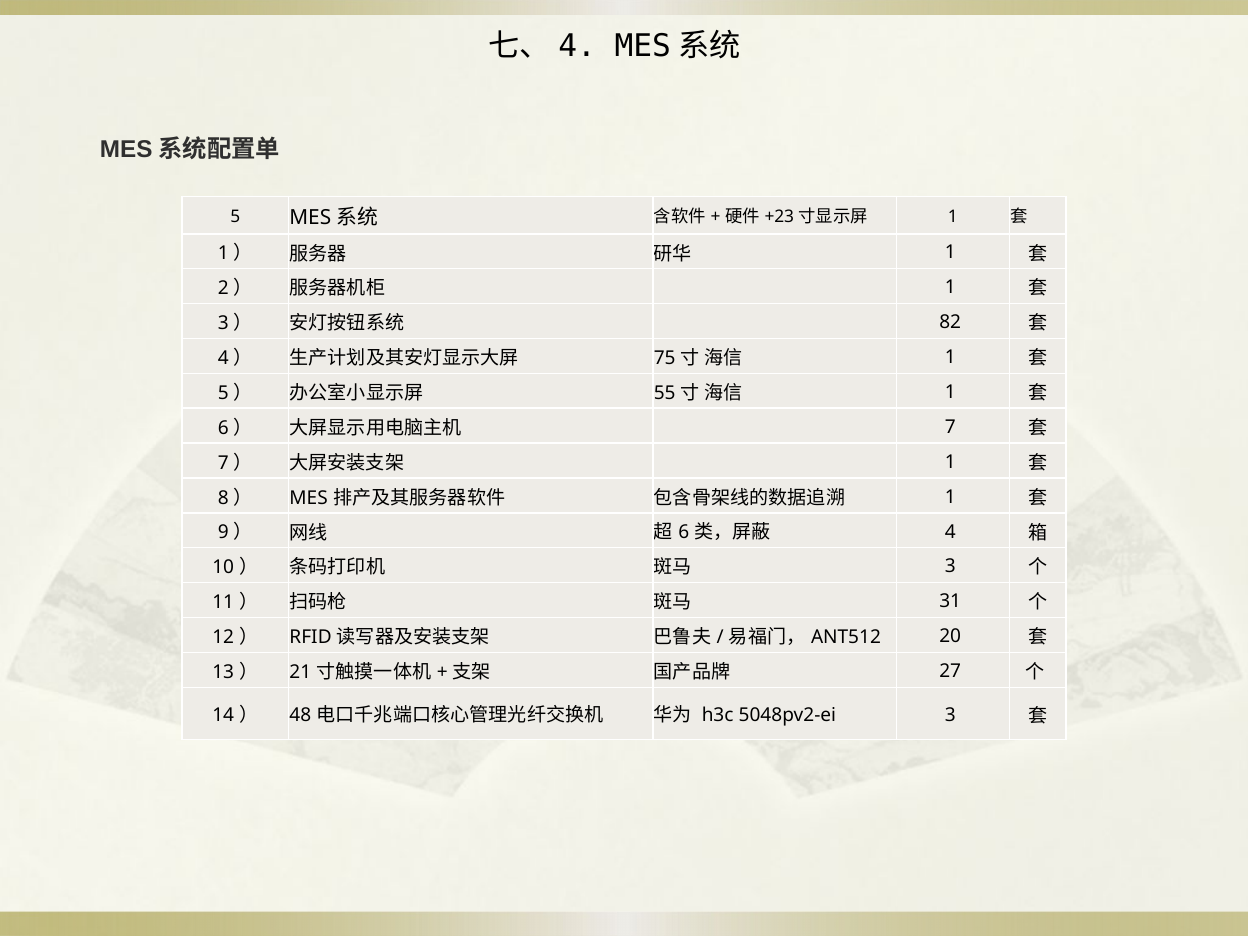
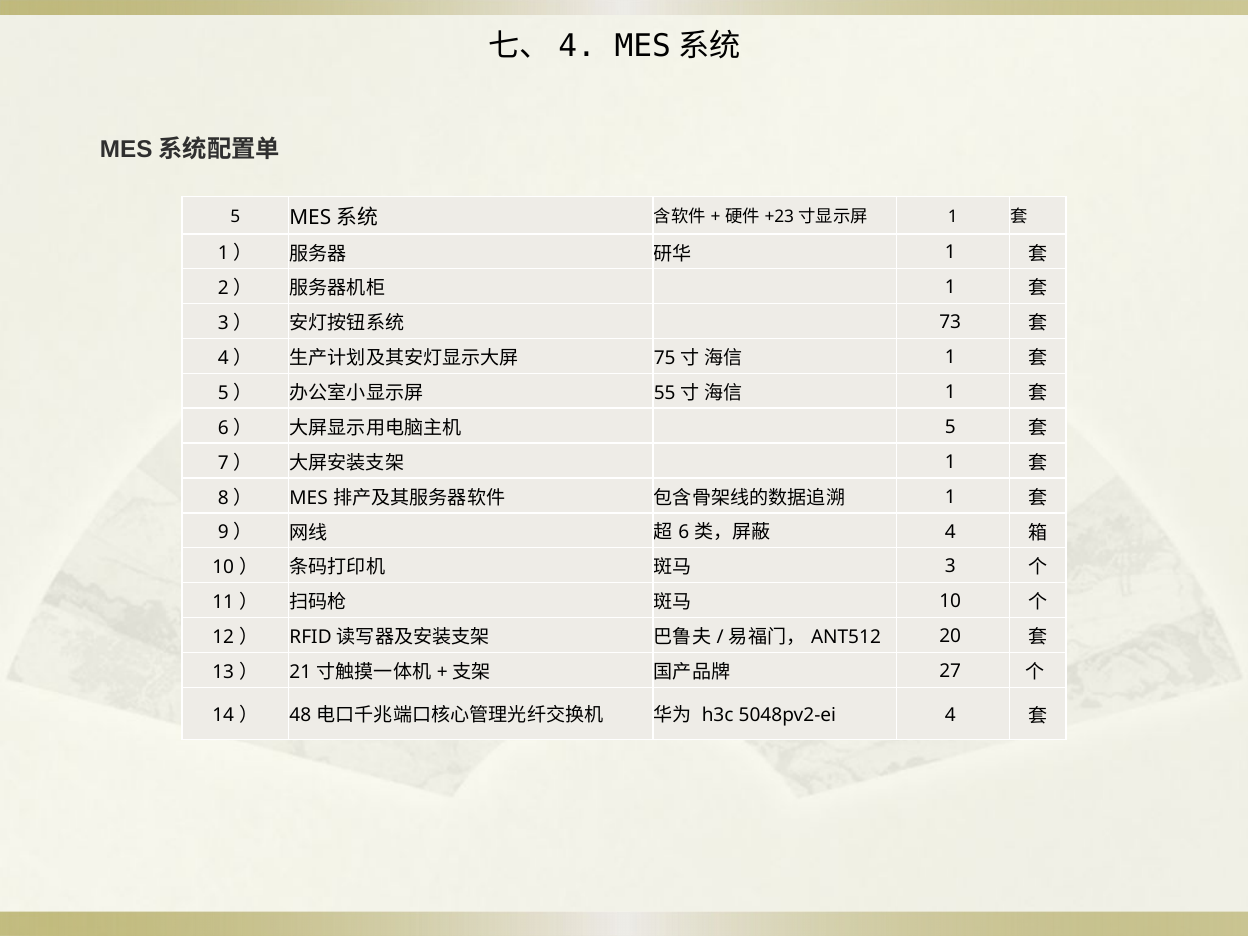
82: 82 -> 73
7 at (950, 427): 7 -> 5
31 at (950, 602): 31 -> 10
5048pv2-ei 3: 3 -> 4
